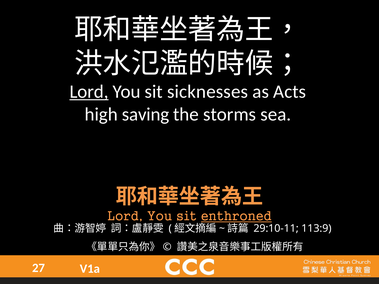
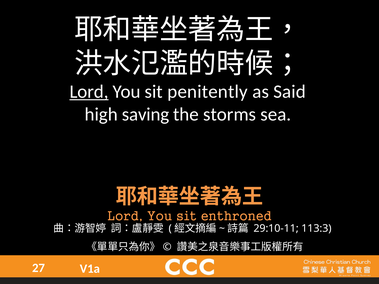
sicknesses: sicknesses -> penitently
Acts: Acts -> Said
enthroned underline: present -> none
113:9: 113:9 -> 113:3
